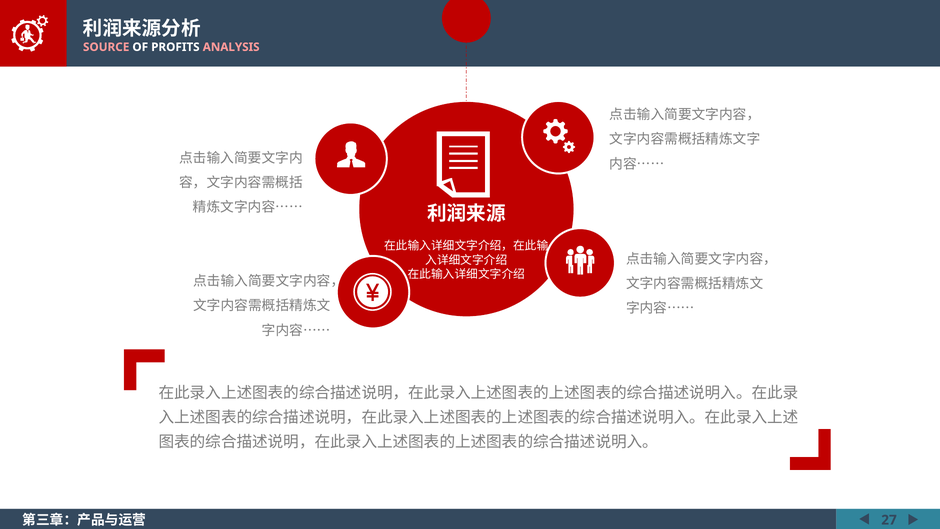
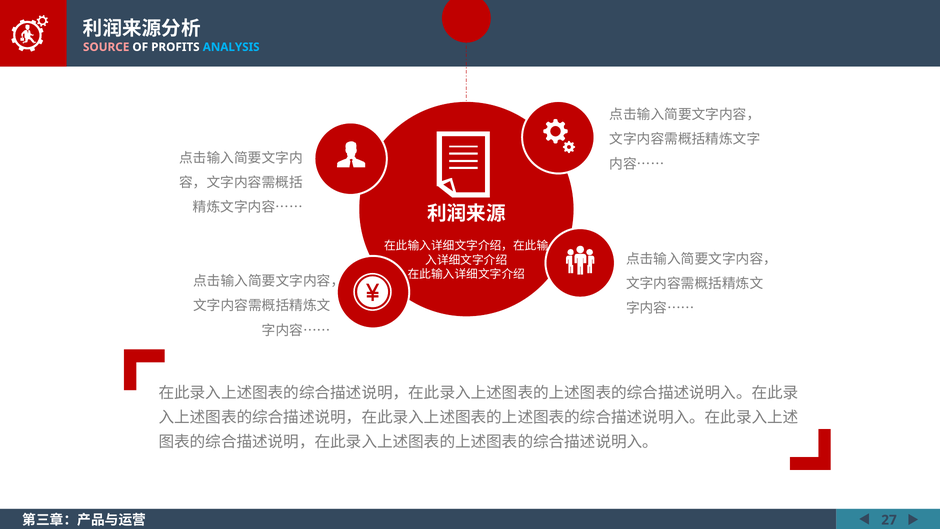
ANALYSIS colour: pink -> light blue
